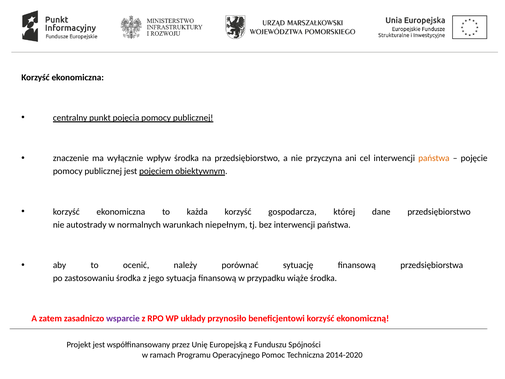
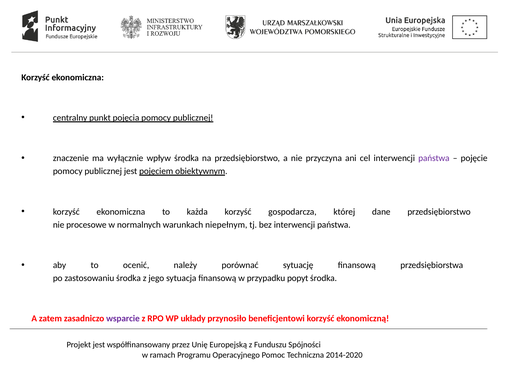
państwa at (434, 158) colour: orange -> purple
autostrady: autostrady -> procesowe
wiąże: wiąże -> popyt
